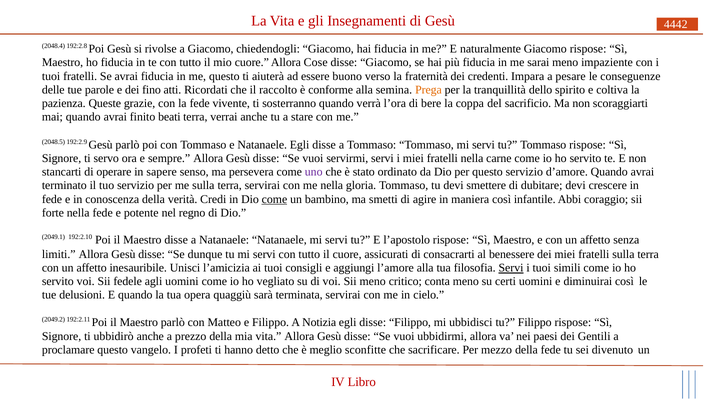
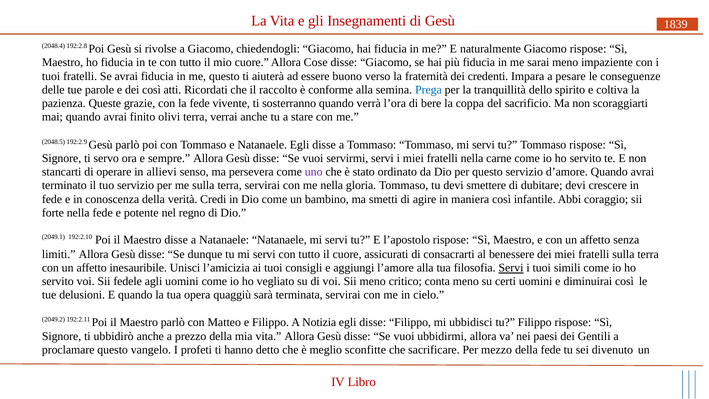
4442: 4442 -> 1839
dei fino: fino -> così
Prega colour: orange -> blue
beati: beati -> olivi
sapere: sapere -> allievi
come at (274, 199) underline: present -> none
